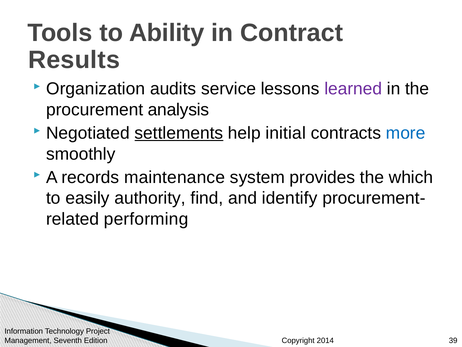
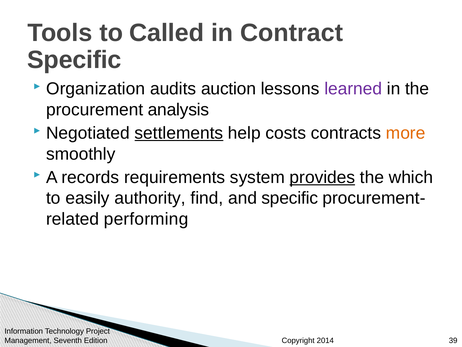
Ability: Ability -> Called
Results at (74, 60): Results -> Specific
service: service -> auction
initial: initial -> costs
more colour: blue -> orange
maintenance: maintenance -> requirements
provides underline: none -> present
and identify: identify -> specific
